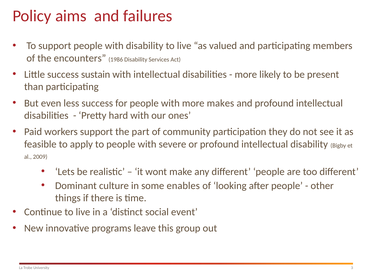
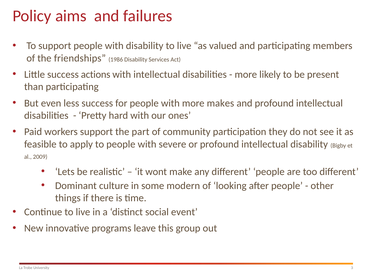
encounters: encounters -> friendships
sustain: sustain -> actions
enables: enables -> modern
